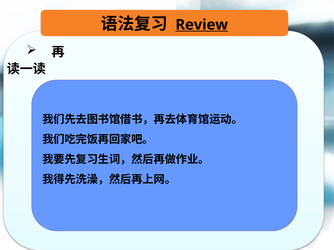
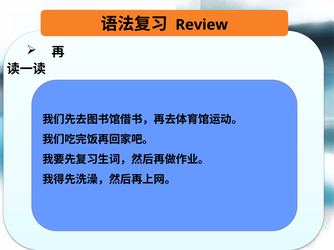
Review underline: present -> none
